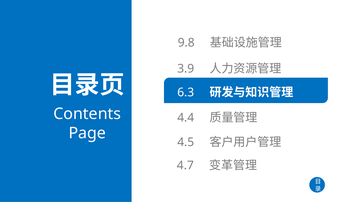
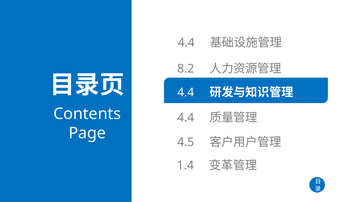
9.8 at (186, 43): 9.8 -> 4.4
3.9: 3.9 -> 8.2
6.3 at (186, 92): 6.3 -> 4.4
4.7: 4.7 -> 1.4
